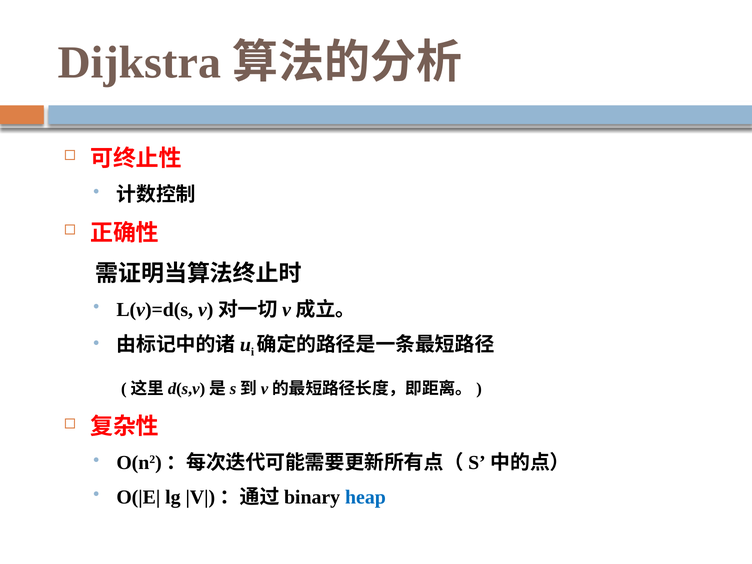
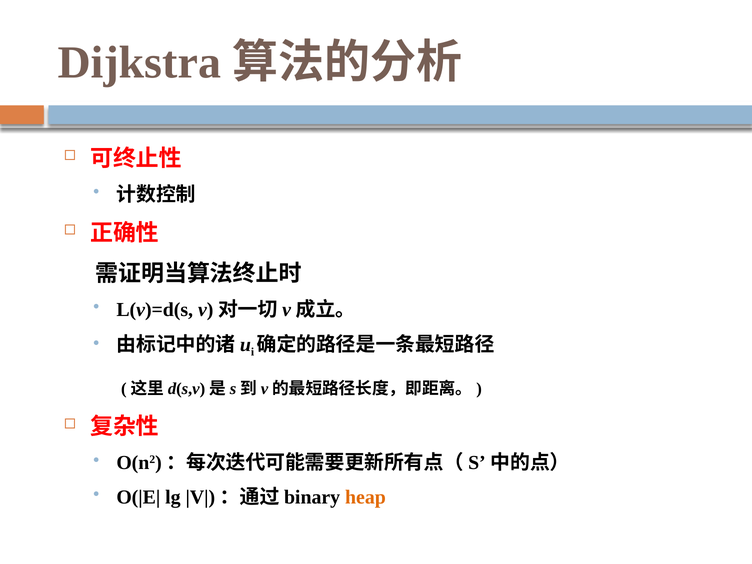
heap colour: blue -> orange
